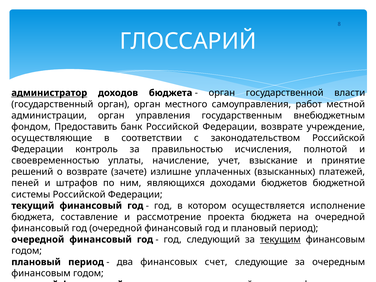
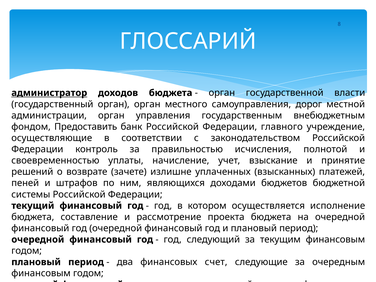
работ: работ -> дорог
Федерации возврате: возврате -> главного
текущим underline: present -> none
